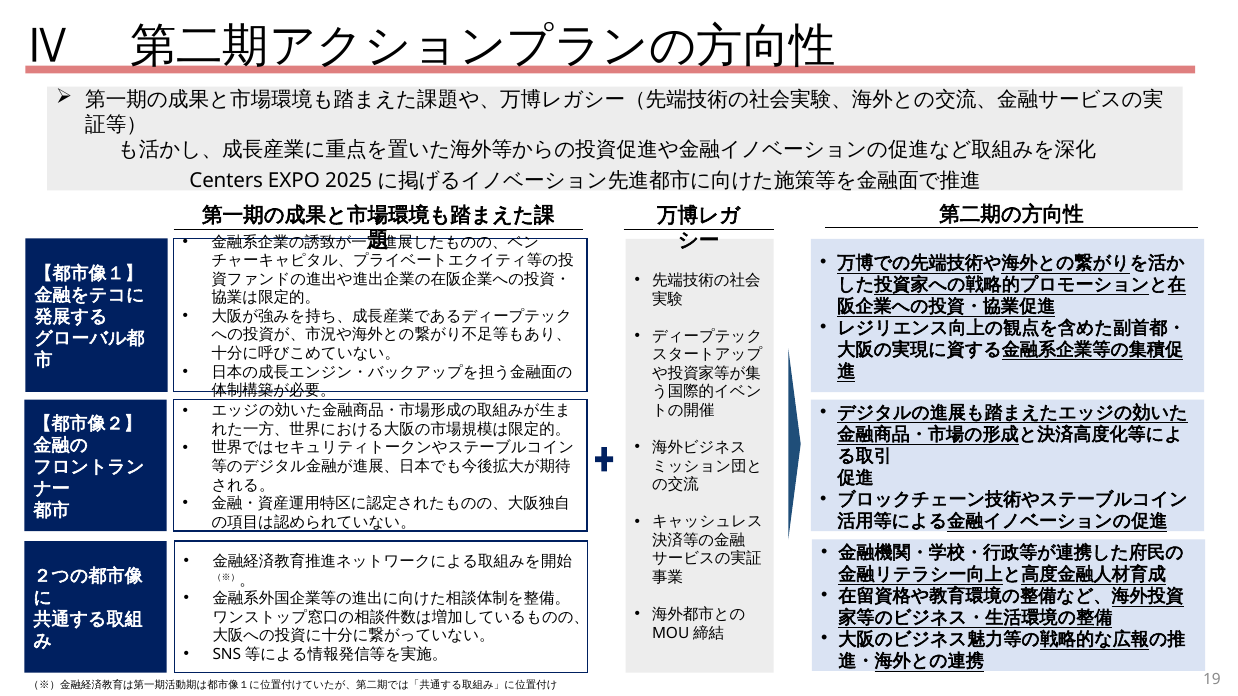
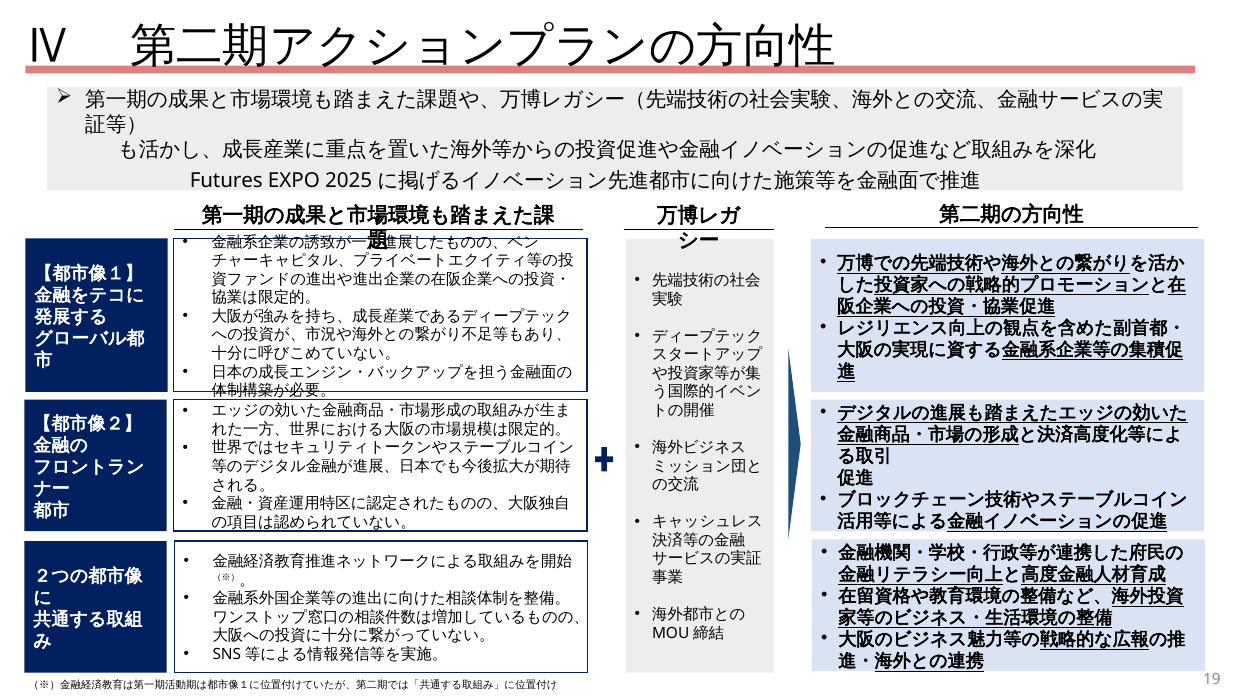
Centers: Centers -> Futures
